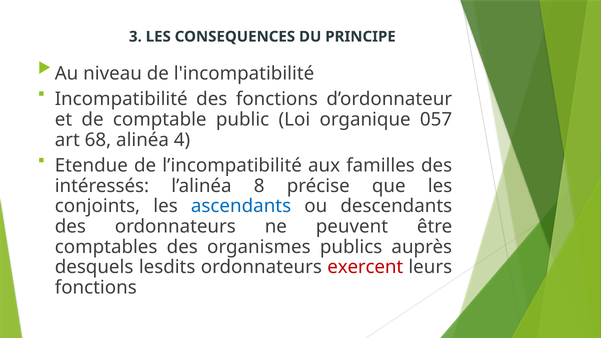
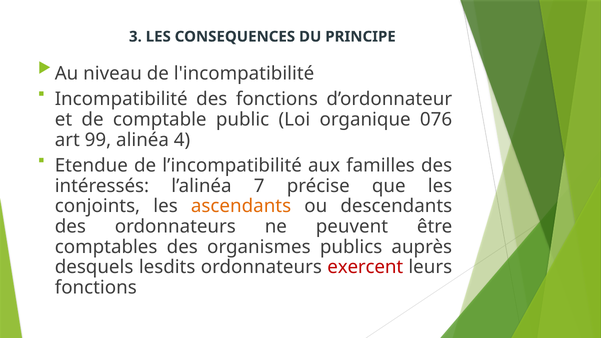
057: 057 -> 076
68: 68 -> 99
8: 8 -> 7
ascendants colour: blue -> orange
